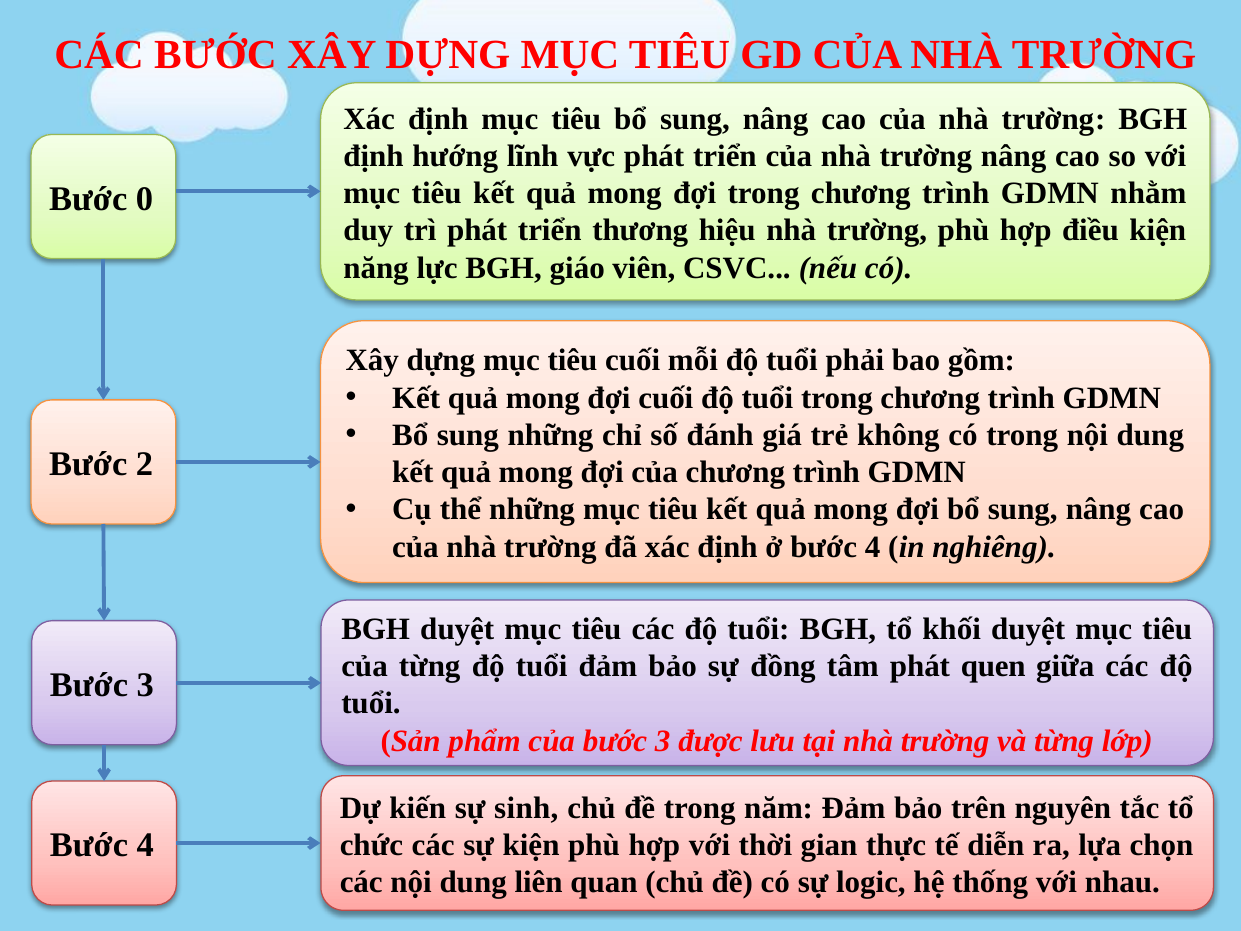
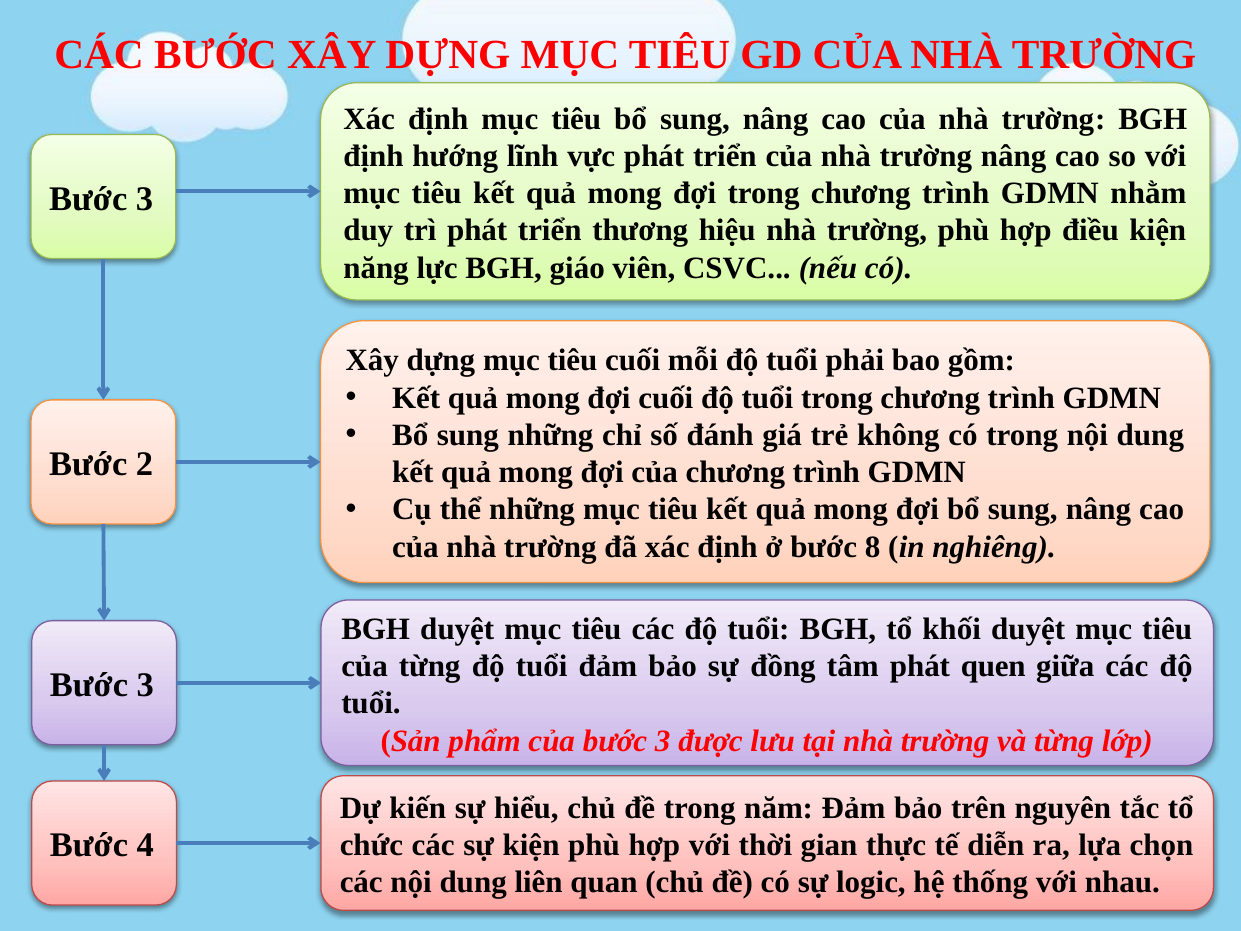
0 at (145, 199): 0 -> 3
ở bước 4: 4 -> 8
sinh: sinh -> hiểu
